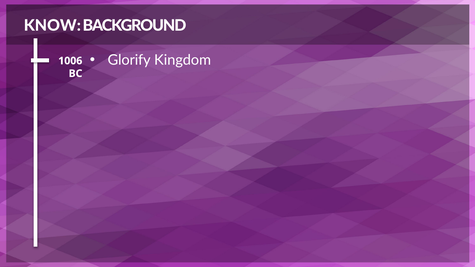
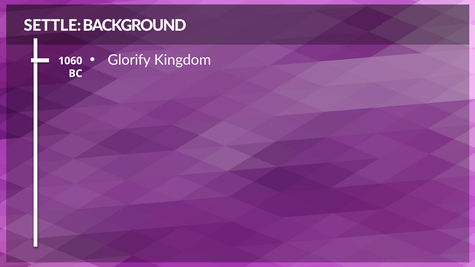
KNOW: KNOW -> SETTLE
1006: 1006 -> 1060
